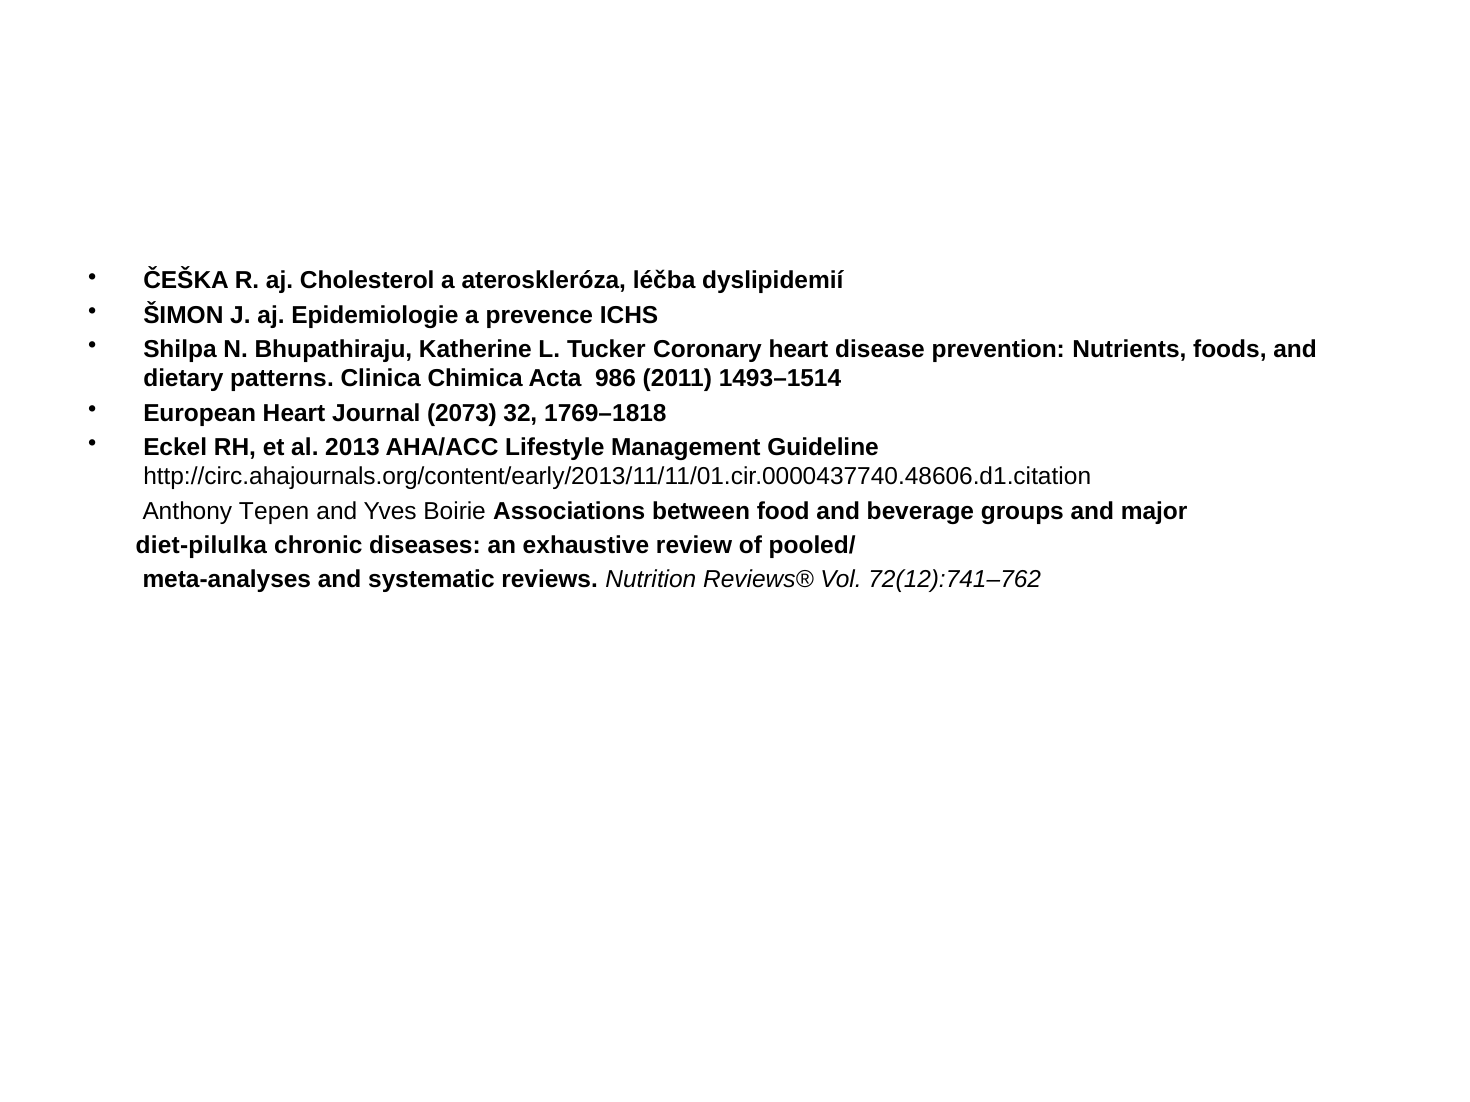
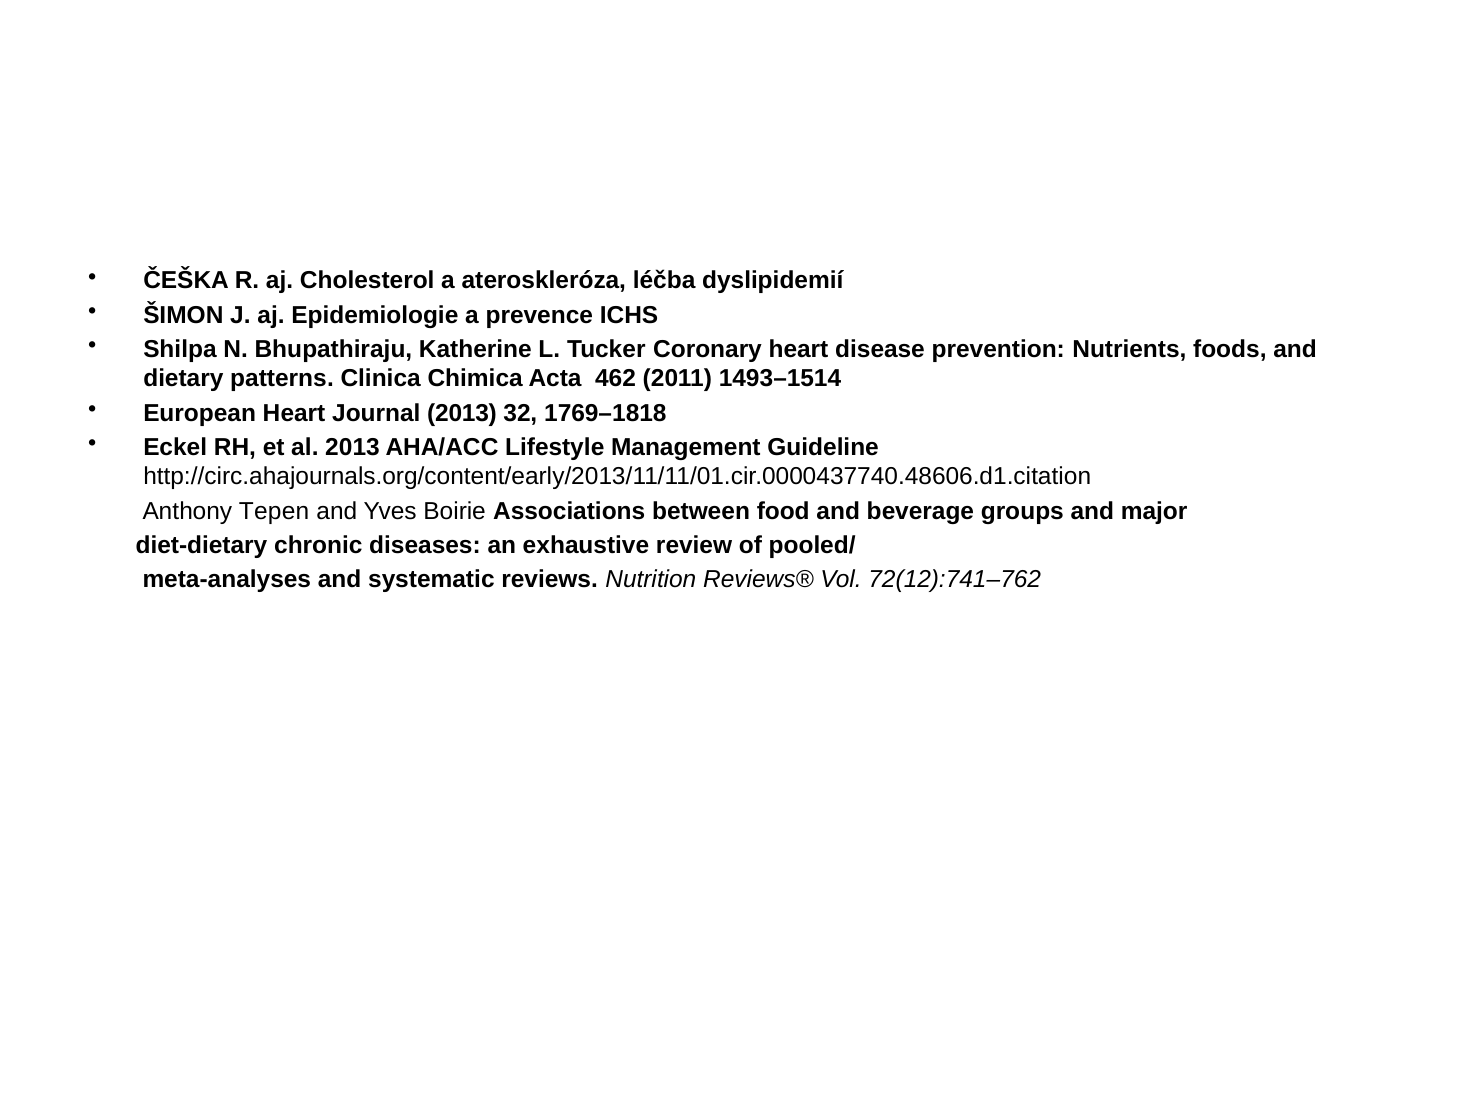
986: 986 -> 462
Journal 2073: 2073 -> 2013
diet-pilulka: diet-pilulka -> diet-dietary
